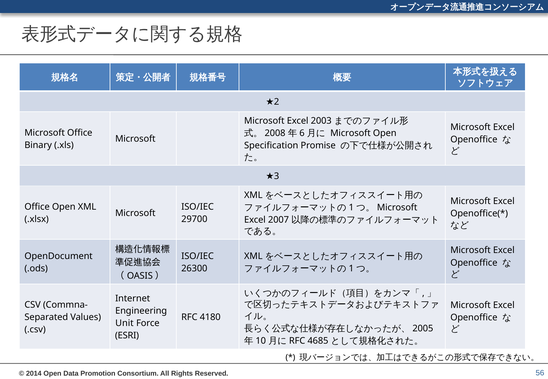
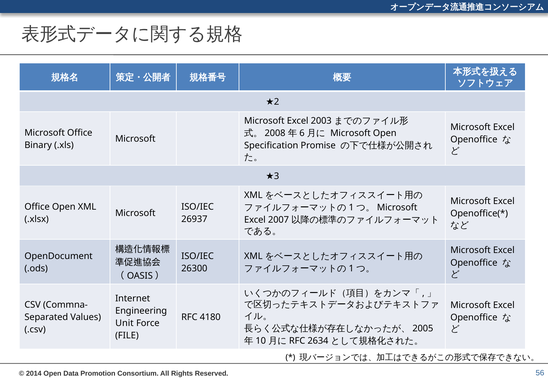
29700: 29700 -> 26937
ESRI: ESRI -> FILE
4685: 4685 -> 2634
